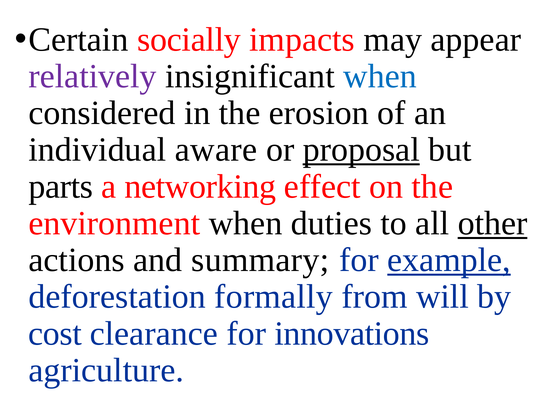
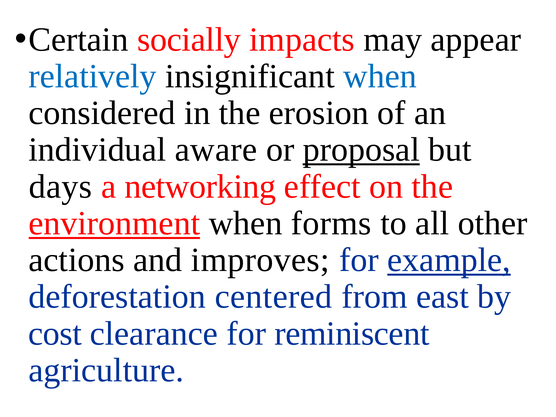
relatively colour: purple -> blue
parts: parts -> days
environment underline: none -> present
duties: duties -> forms
other underline: present -> none
summary: summary -> improves
formally: formally -> centered
will: will -> east
innovations: innovations -> reminiscent
